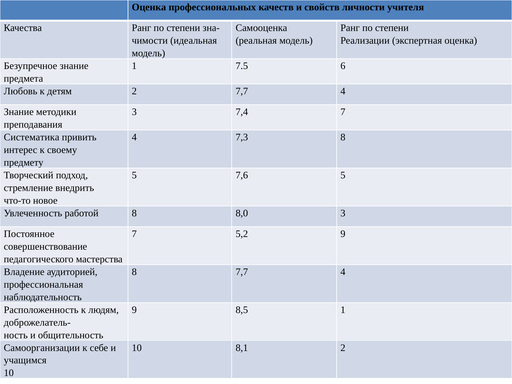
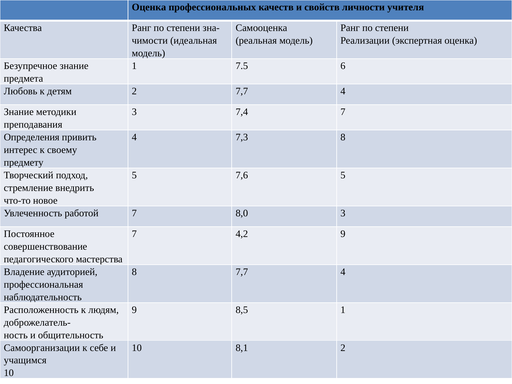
Систематика: Систематика -> Определения
работой 8: 8 -> 7
5,2: 5,2 -> 4,2
